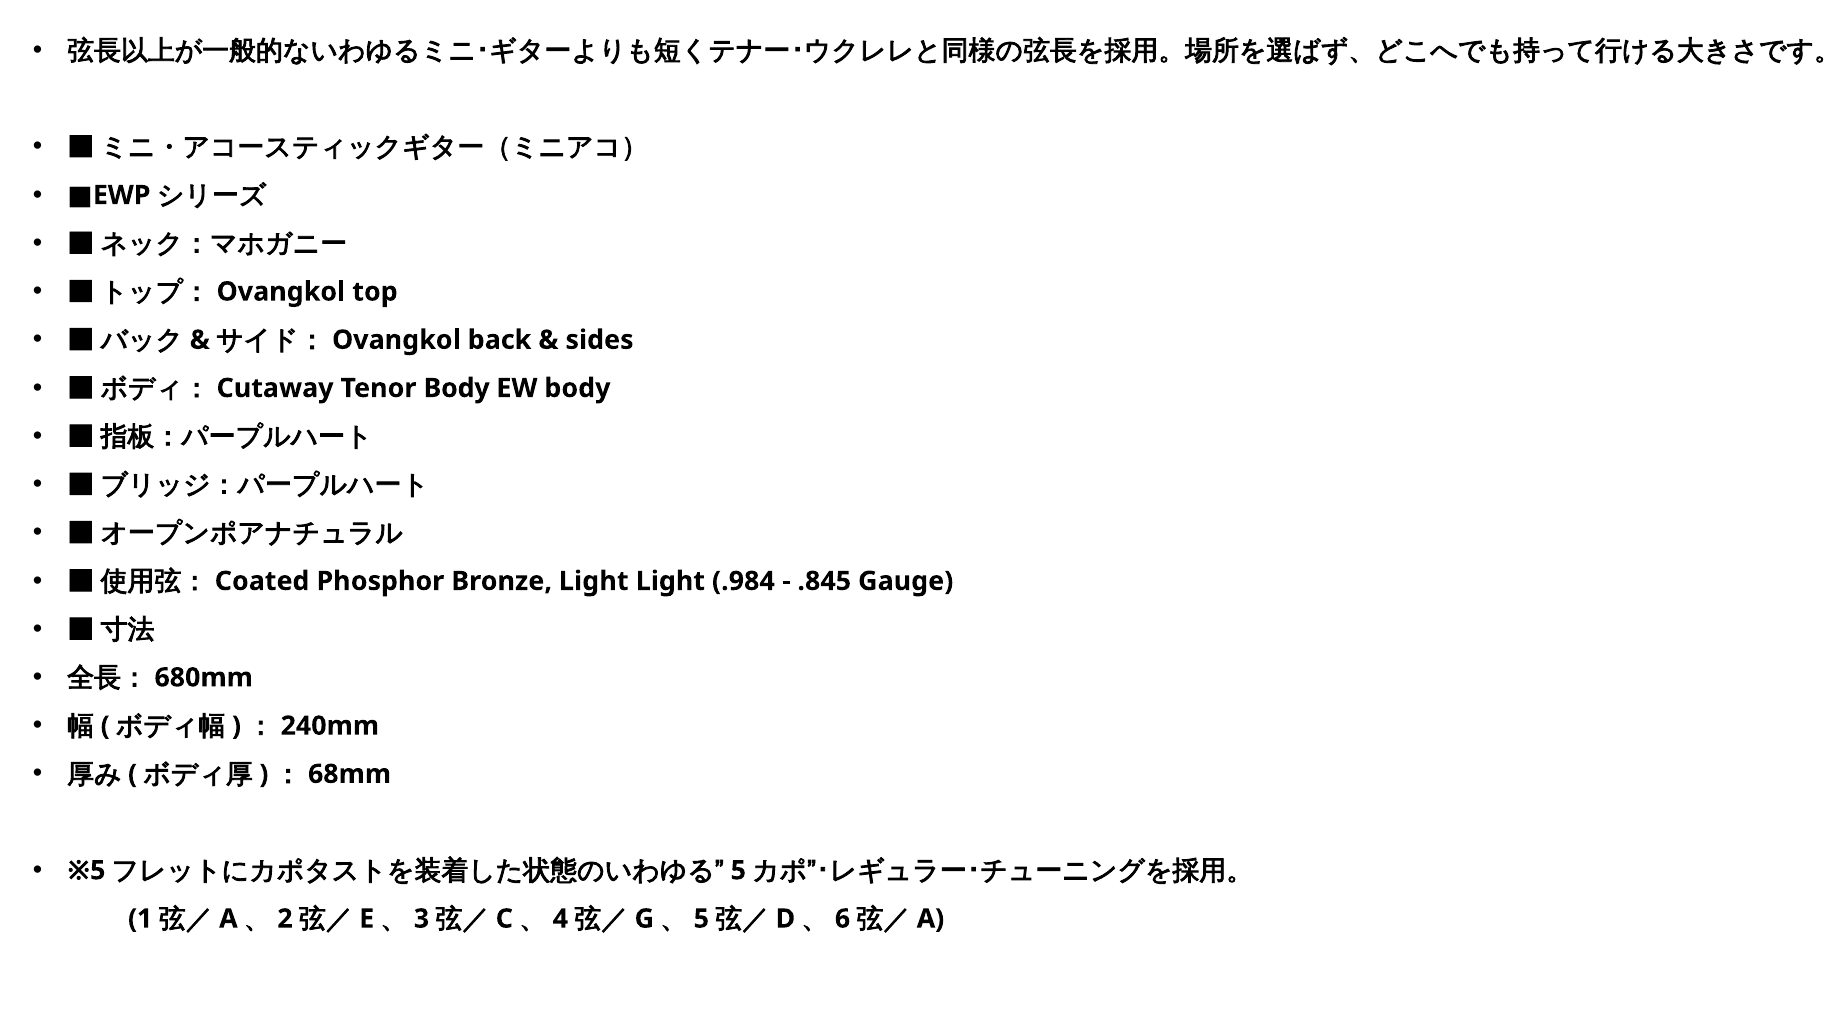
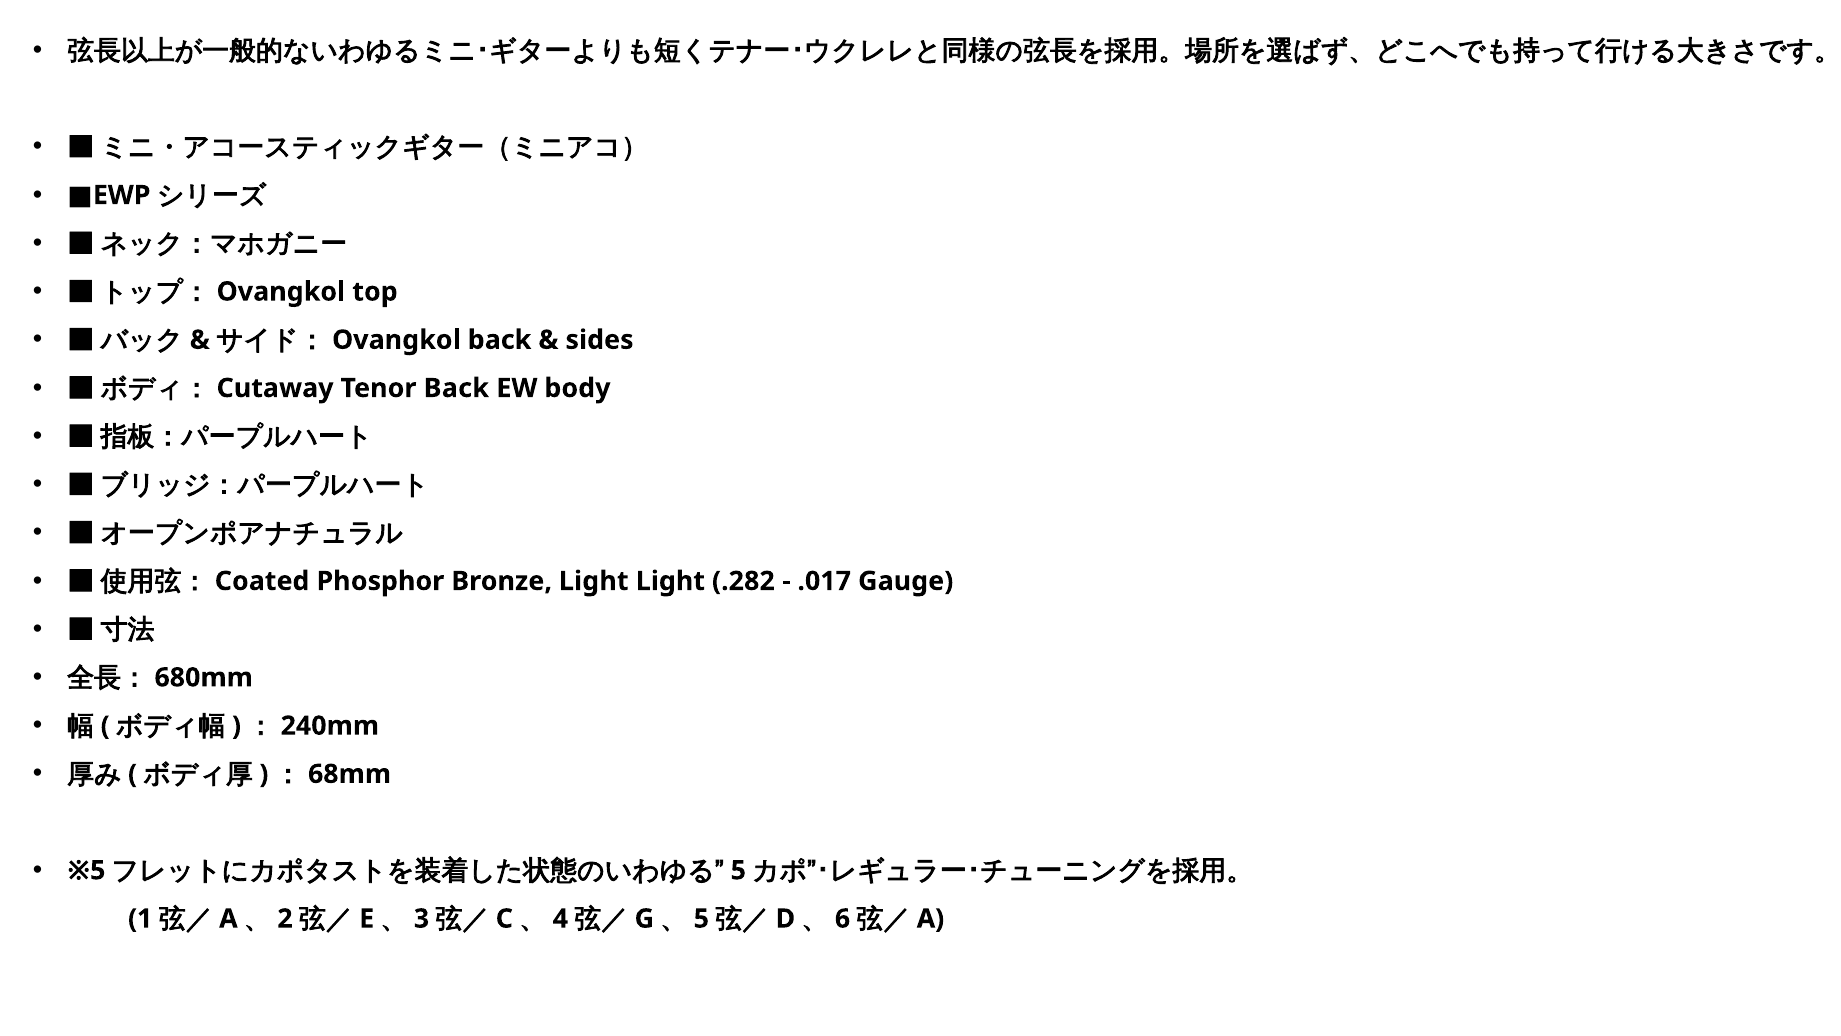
Tenor Body: Body -> Back
.984: .984 -> .282
.845: .845 -> .017
